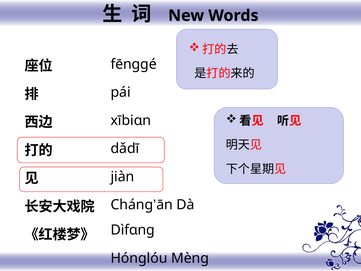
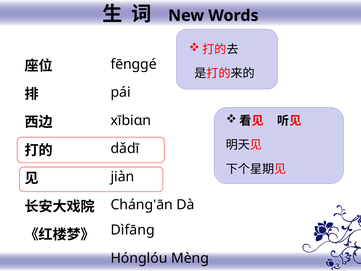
Dìfɑnɡ: Dìfɑnɡ -> Dìfānɡ
